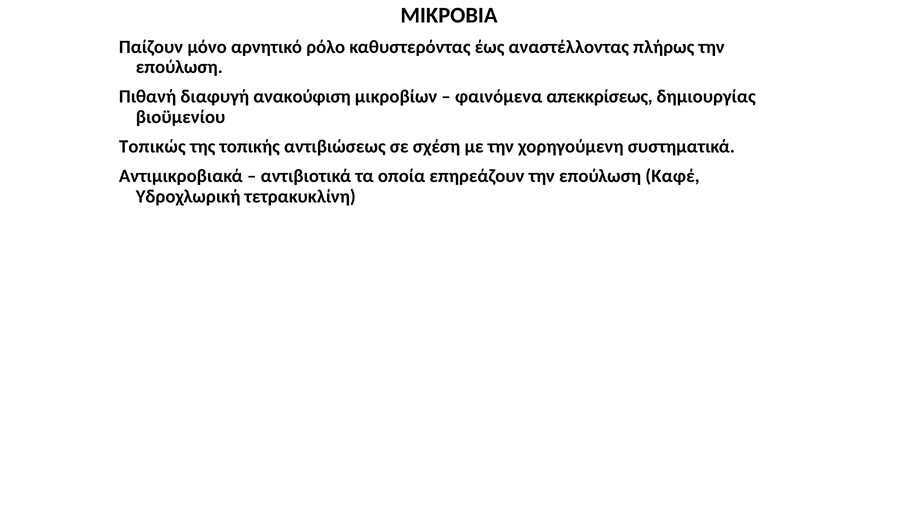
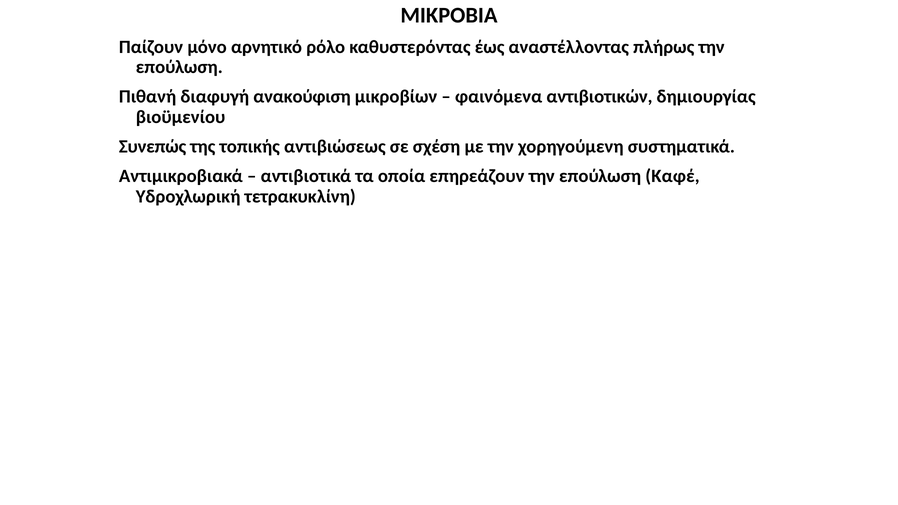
απεκκρίσεως: απεκκρίσεως -> αντιβιοτικών
Τοπικώς: Τοπικώς -> Συνεπώς
